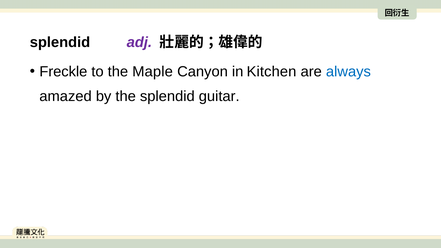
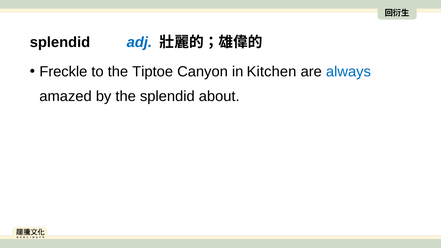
adj colour: purple -> blue
Maple: Maple -> Tiptoe
guitar: guitar -> about
